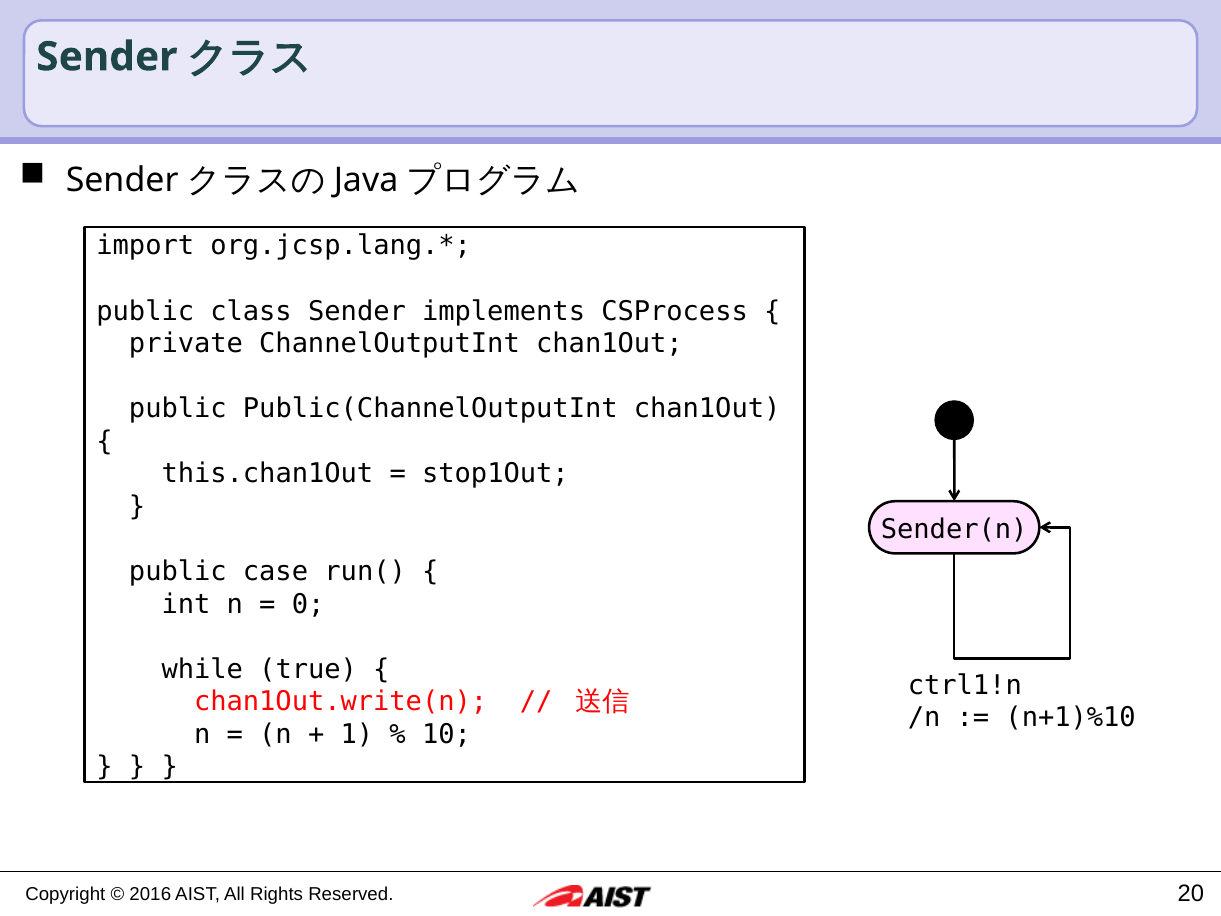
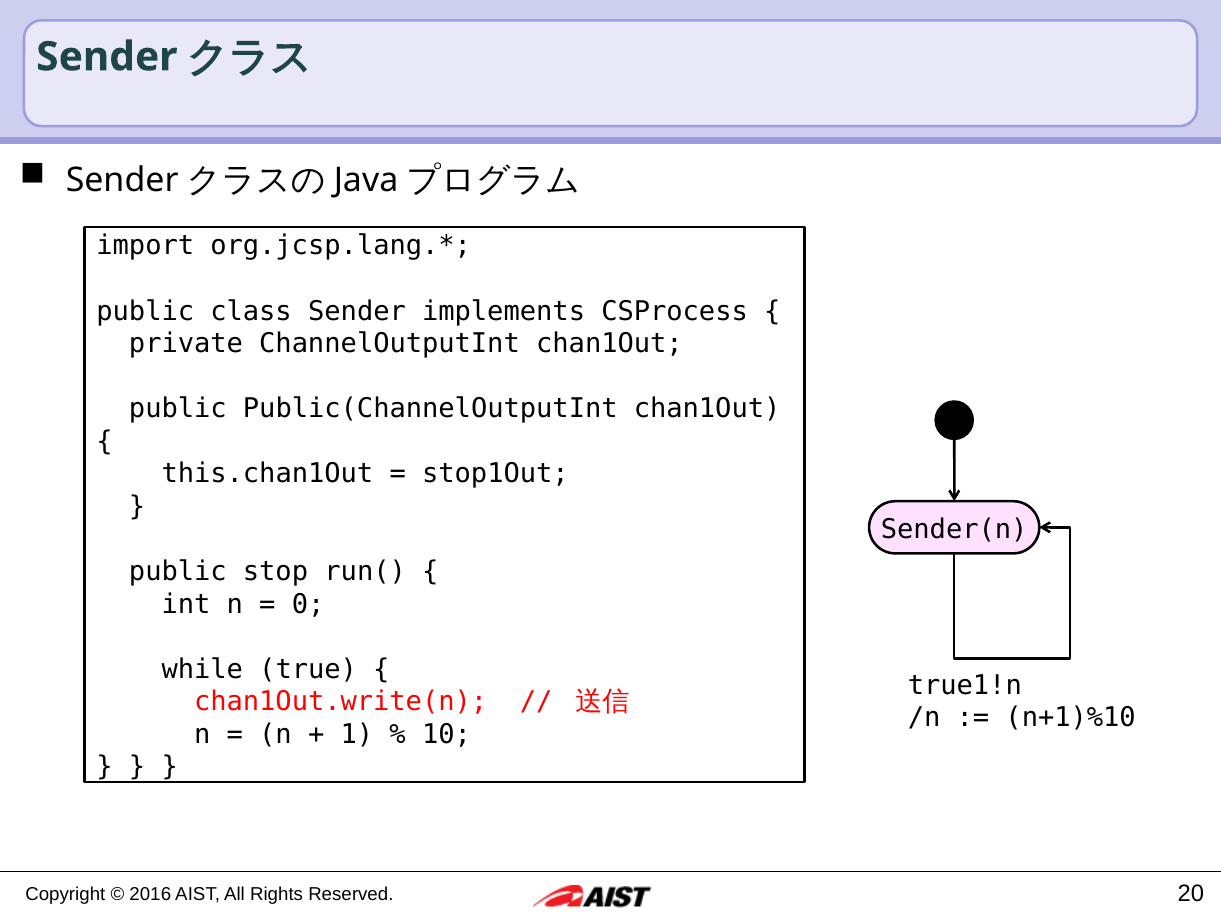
case: case -> stop
ctrl1!n: ctrl1!n -> true1!n
